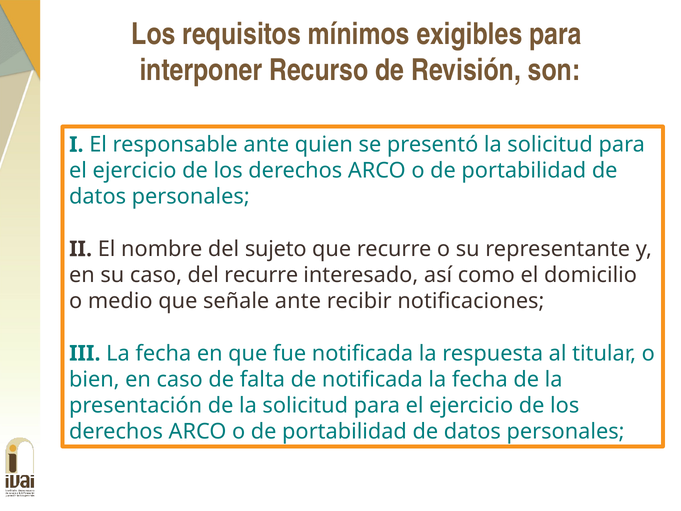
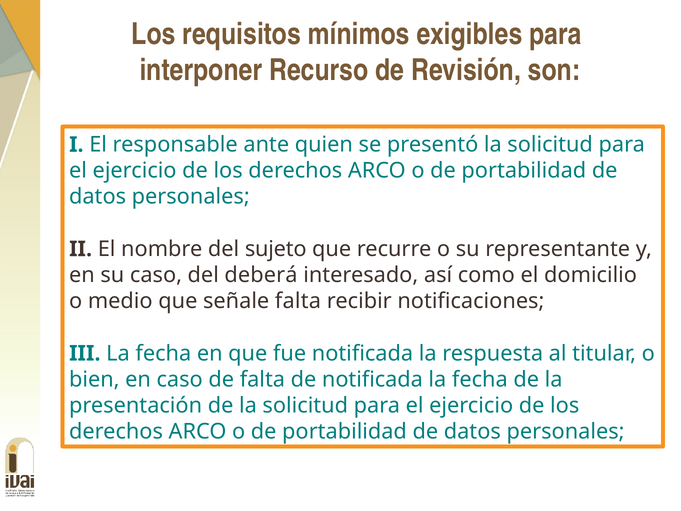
del recurre: recurre -> deberá
señale ante: ante -> falta
